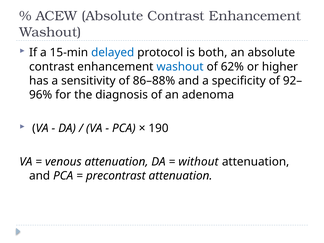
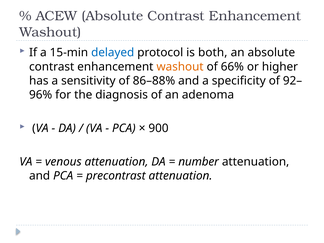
washout at (180, 67) colour: blue -> orange
62%: 62% -> 66%
190: 190 -> 900
without: without -> number
